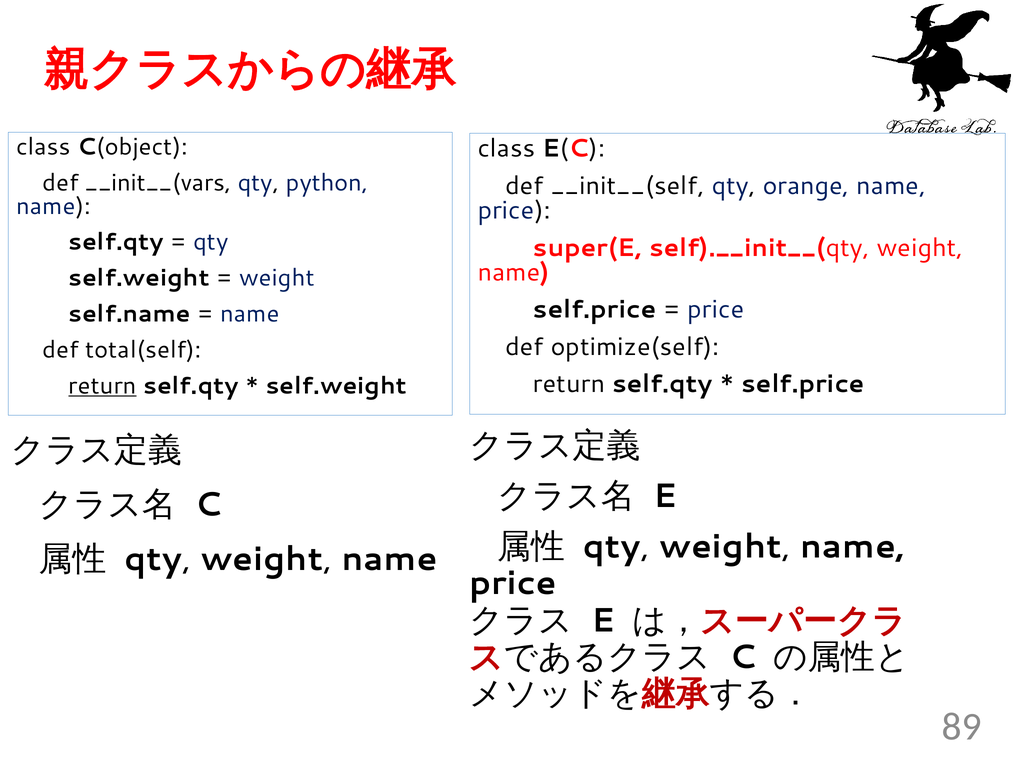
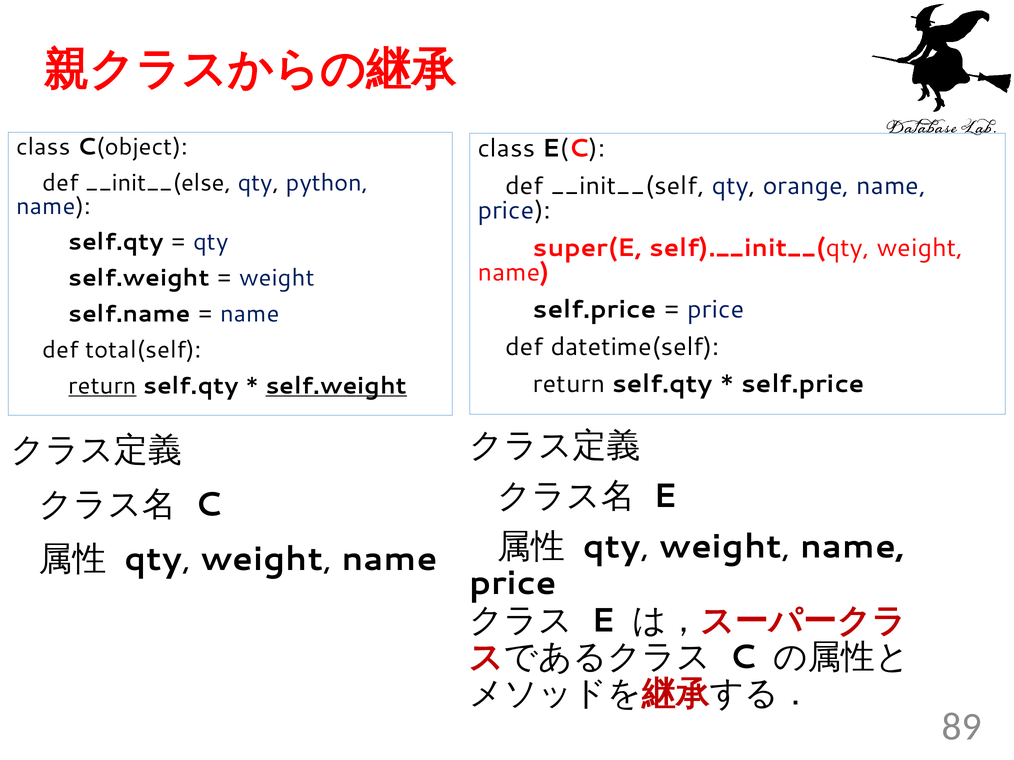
__init__(vars: __init__(vars -> __init__(else
optimize(self: optimize(self -> datetime(self
self.weight at (336, 386) underline: none -> present
